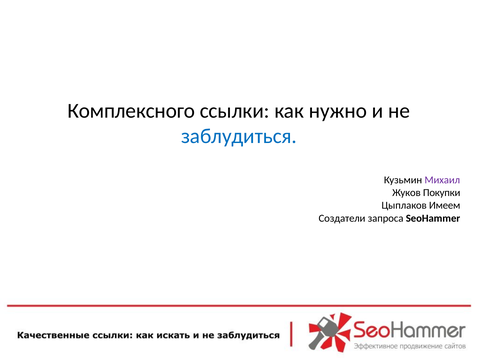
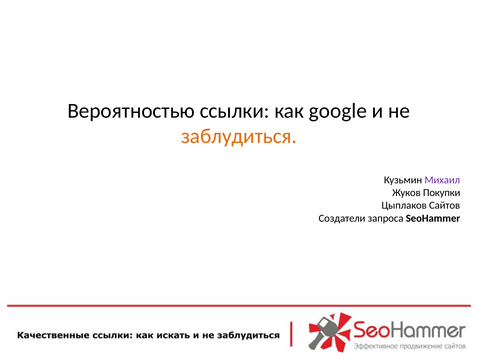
Комплексного: Комплексного -> Вероятностью
нужно: нужно -> google
заблудиться colour: blue -> orange
Имеем: Имеем -> Сайтов
